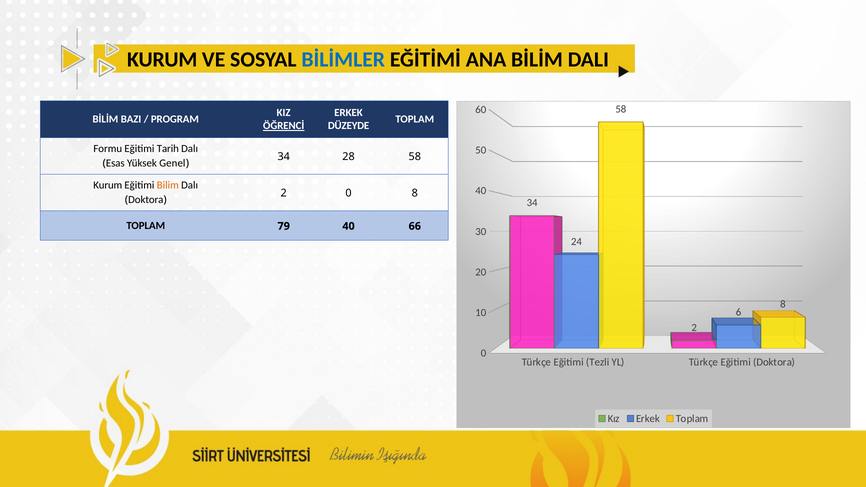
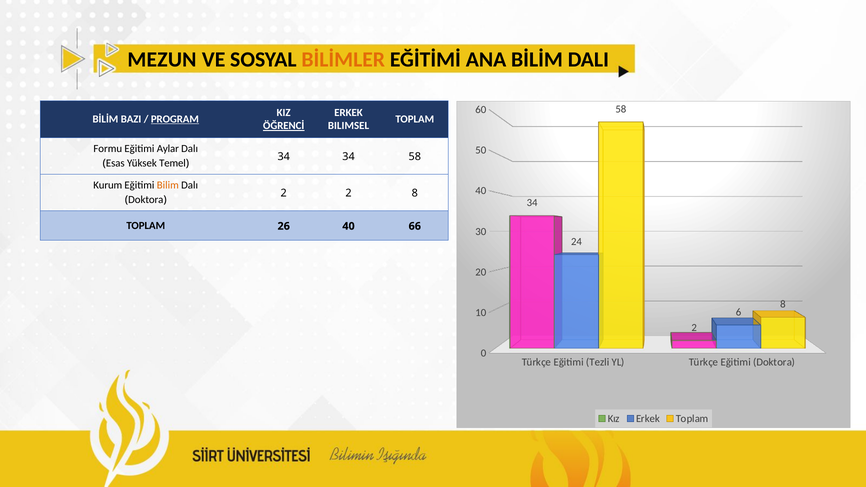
KURUM at (162, 59): KURUM -> MEZUN
BİLİMLER colour: blue -> orange
PROGRAM underline: none -> present
DÜZEYDE: DÜZEYDE -> BILIMSEL
Tarih: Tarih -> Aylar
34 28: 28 -> 34
Genel: Genel -> Temel
2 0: 0 -> 2
79: 79 -> 26
